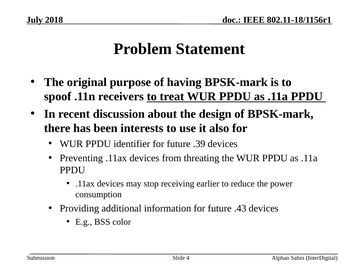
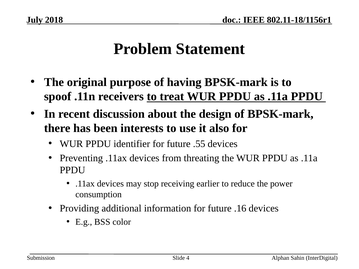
.39: .39 -> .55
.43: .43 -> .16
